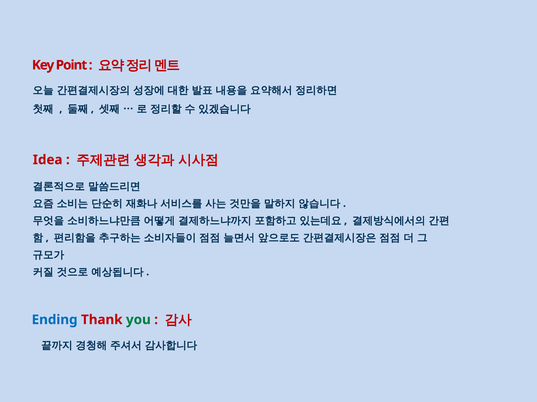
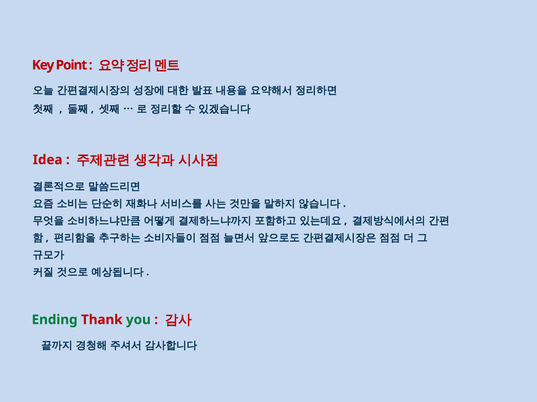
Ending colour: blue -> green
